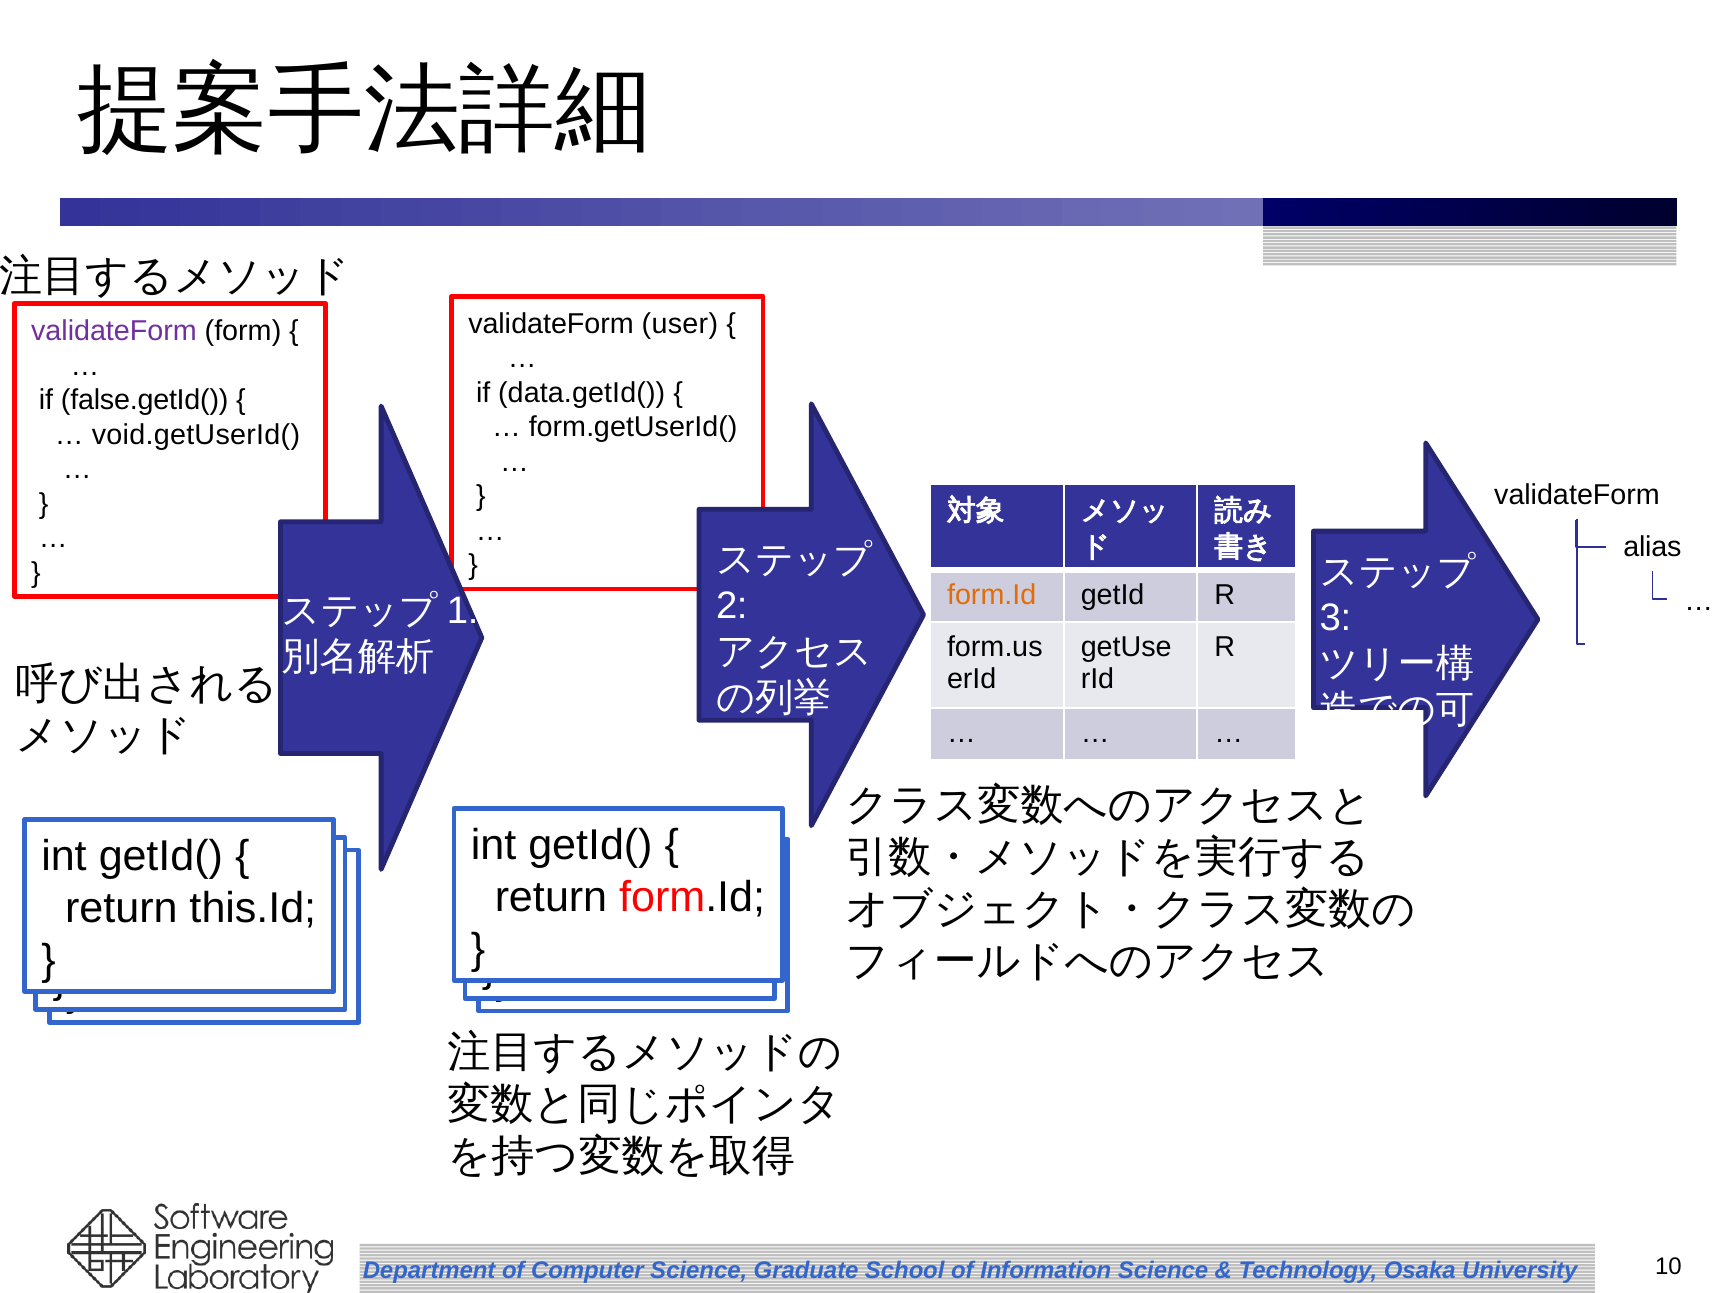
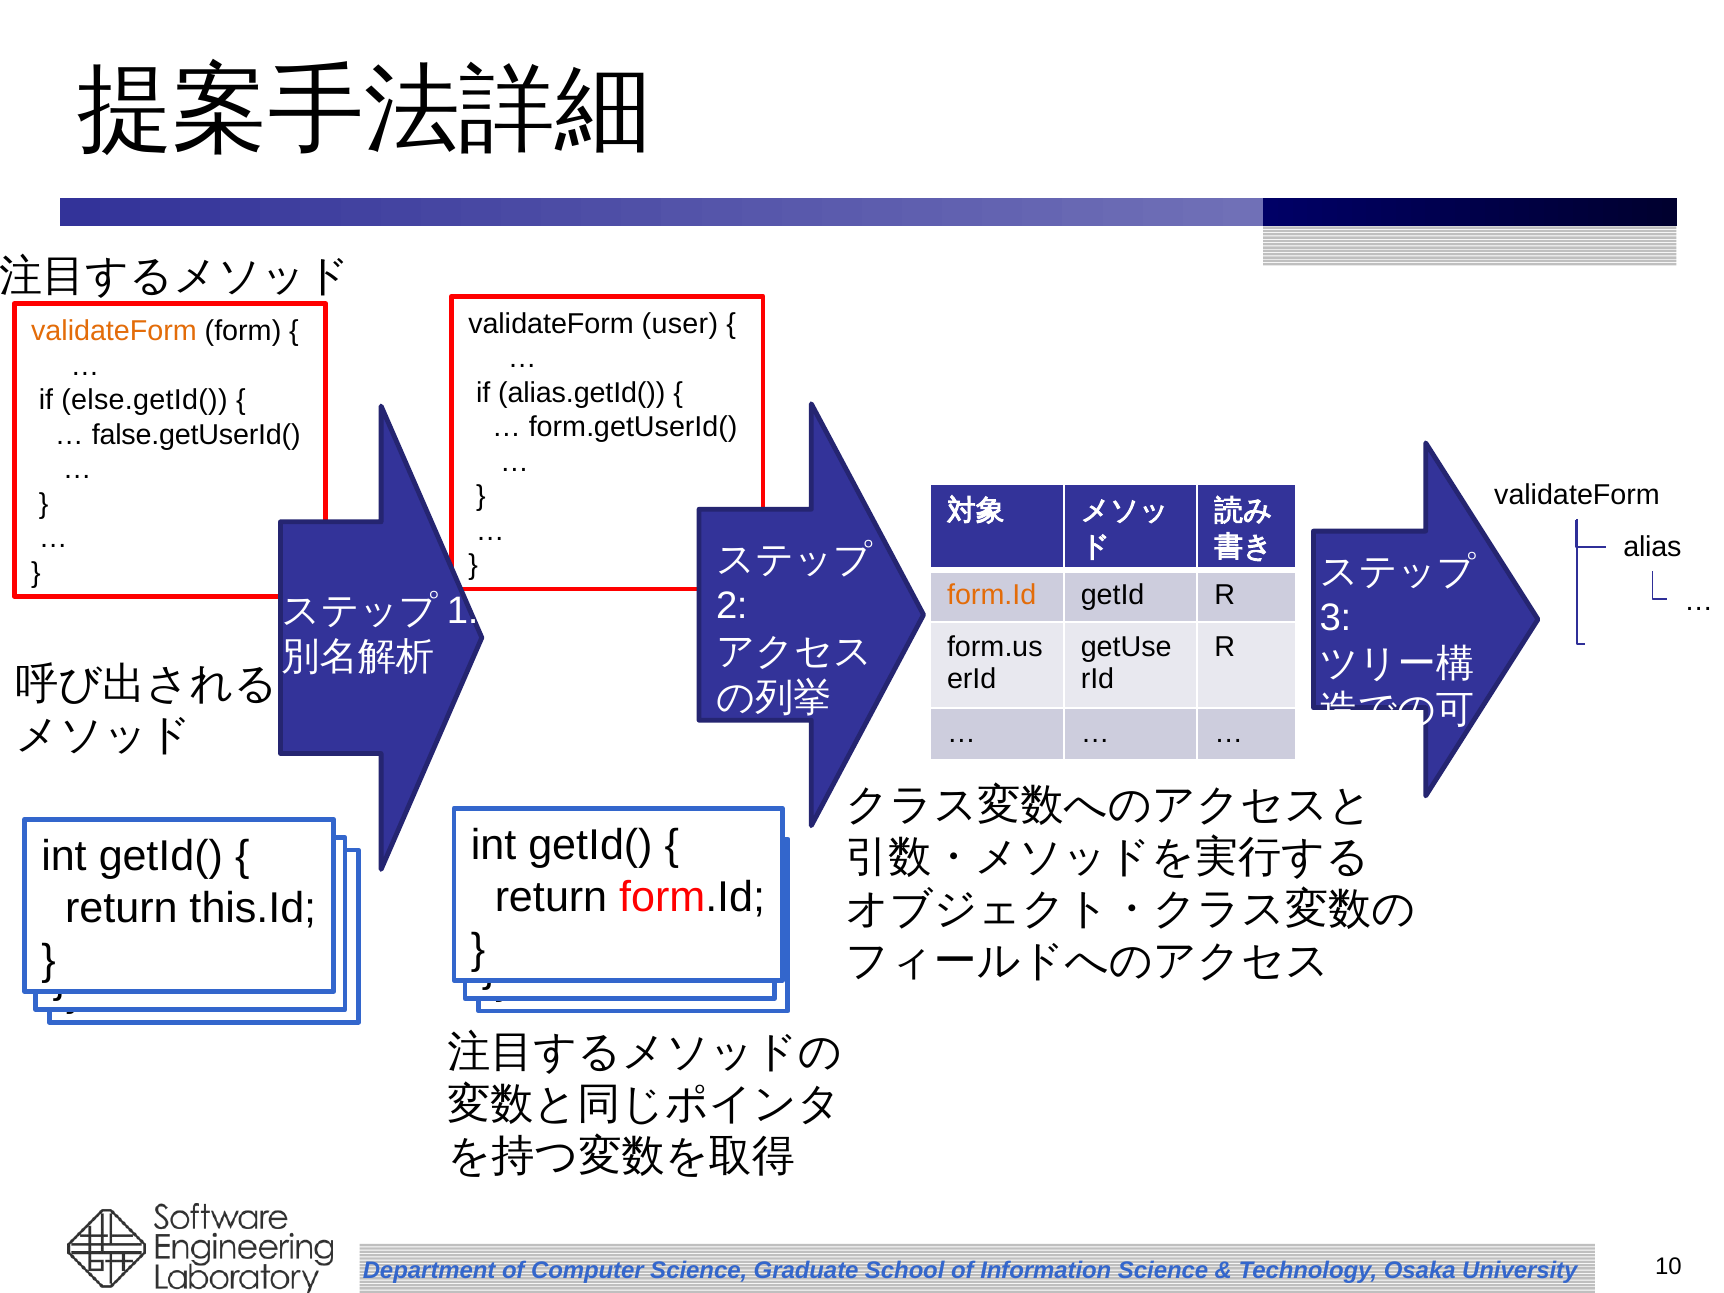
validateForm at (114, 331) colour: purple -> orange
data.getId(: data.getId( -> alias.getId(
false.getId(: false.getId( -> else.getId(
void.getUserId(: void.getUserId( -> false.getUserId(
